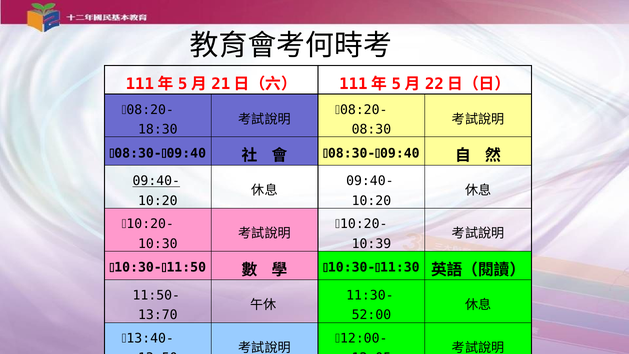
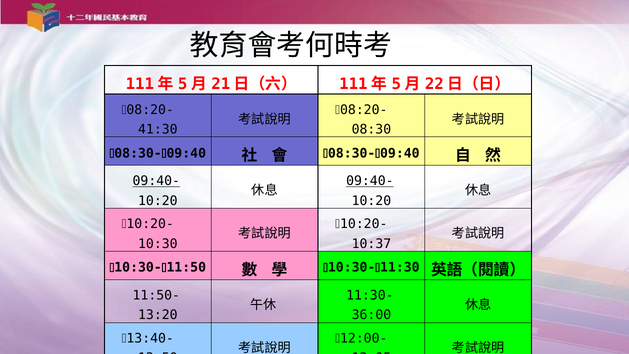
18:30: 18:30 -> 41:30
09:40- at (370, 181) underline: none -> present
10:39: 10:39 -> 10:37
13:70: 13:70 -> 13:20
52:00: 52:00 -> 36:00
